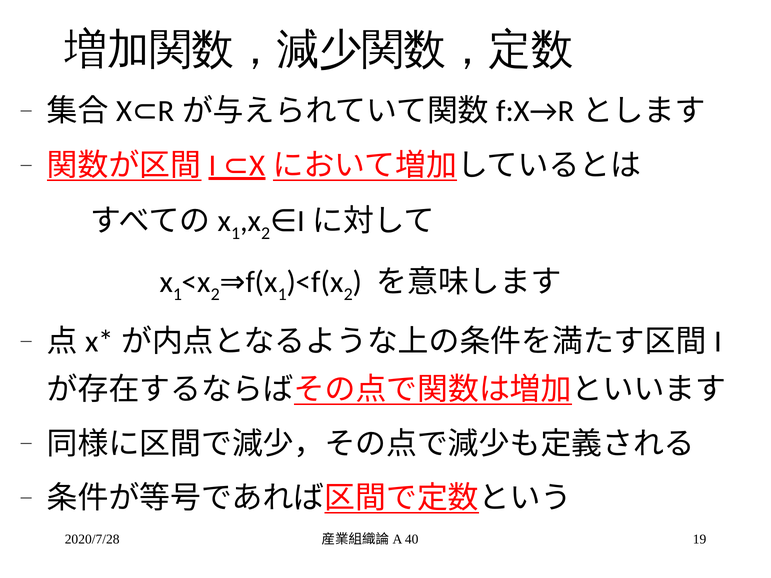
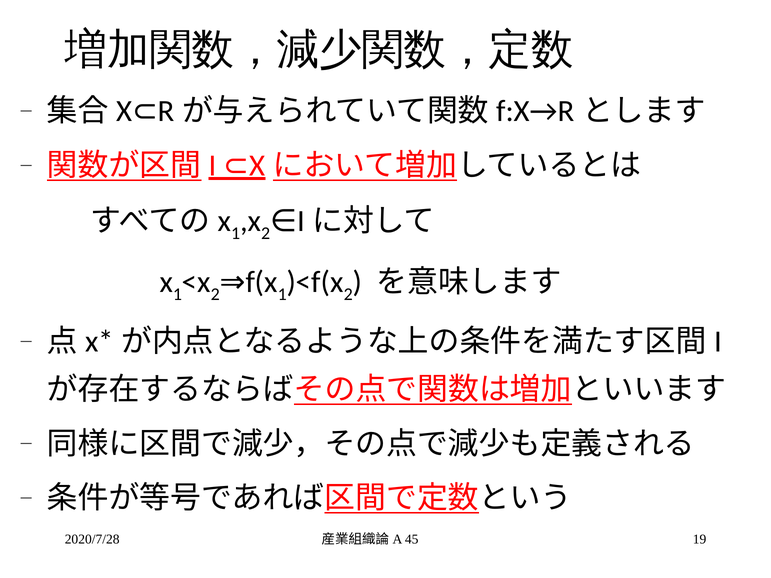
40: 40 -> 45
